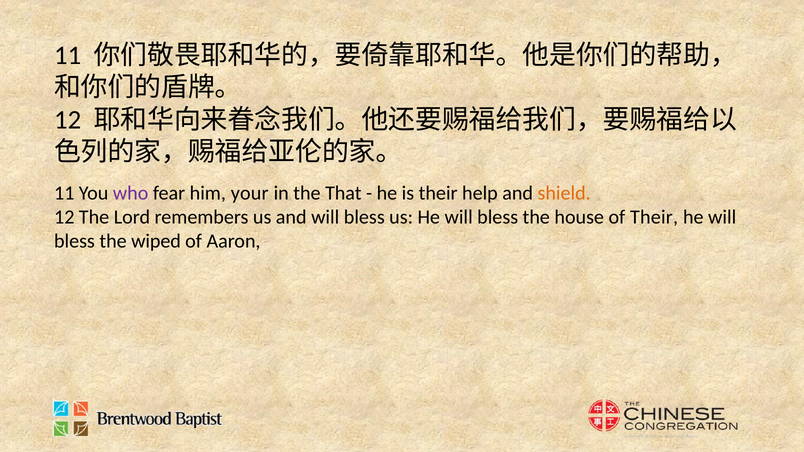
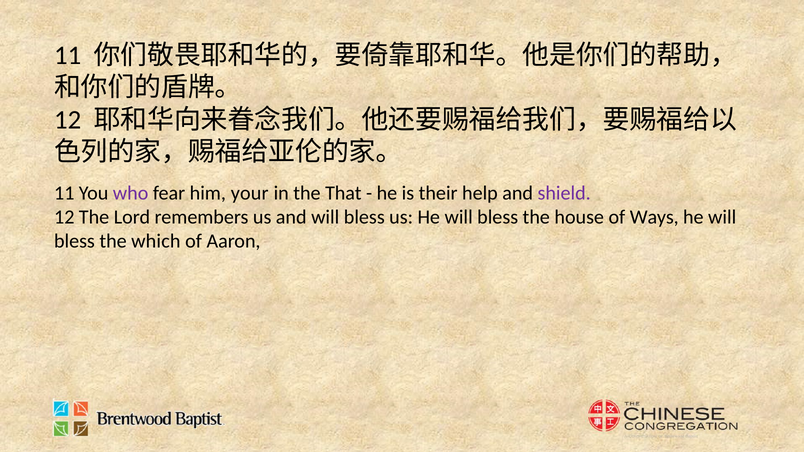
shield colour: orange -> purple
of Their: Their -> Ways
wiped: wiped -> which
